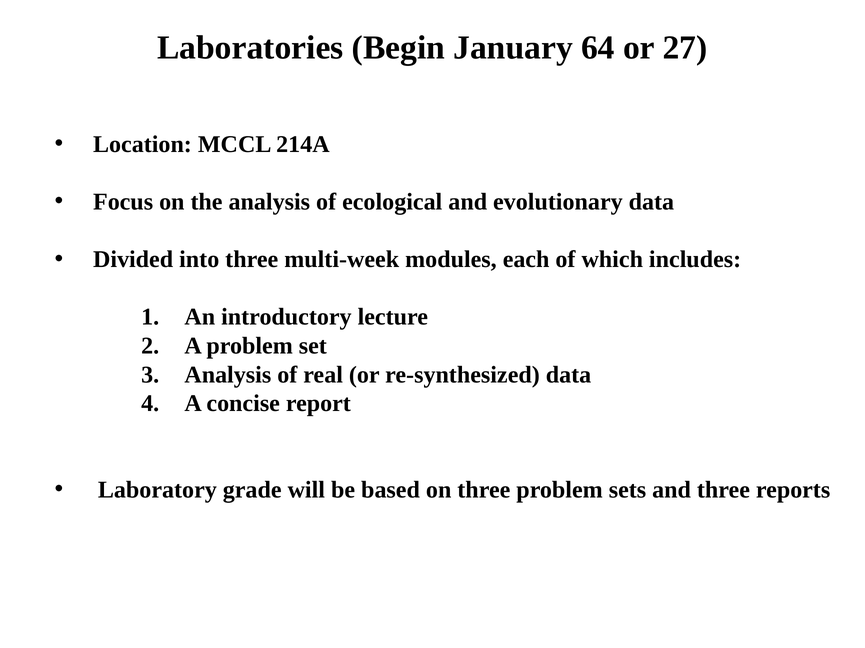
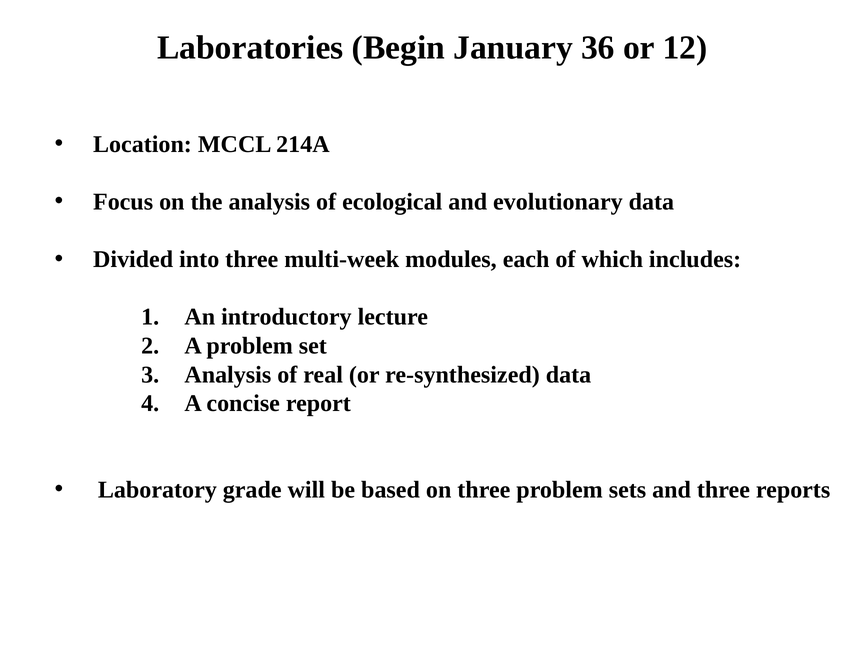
64: 64 -> 36
27: 27 -> 12
